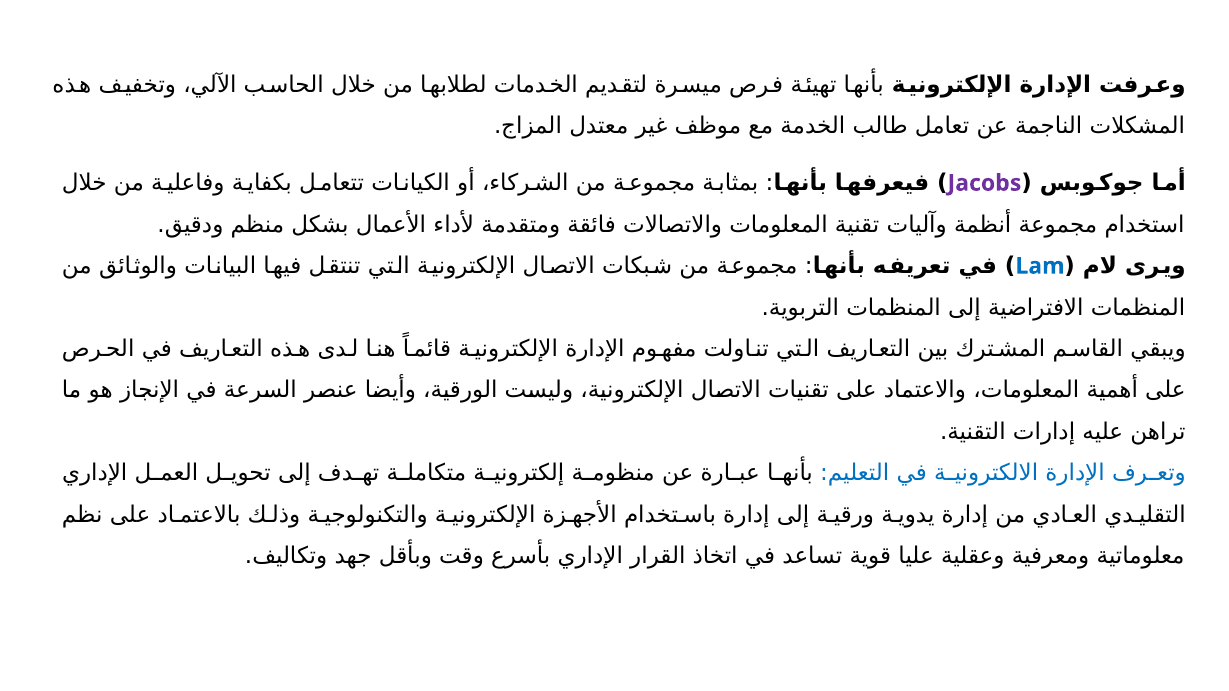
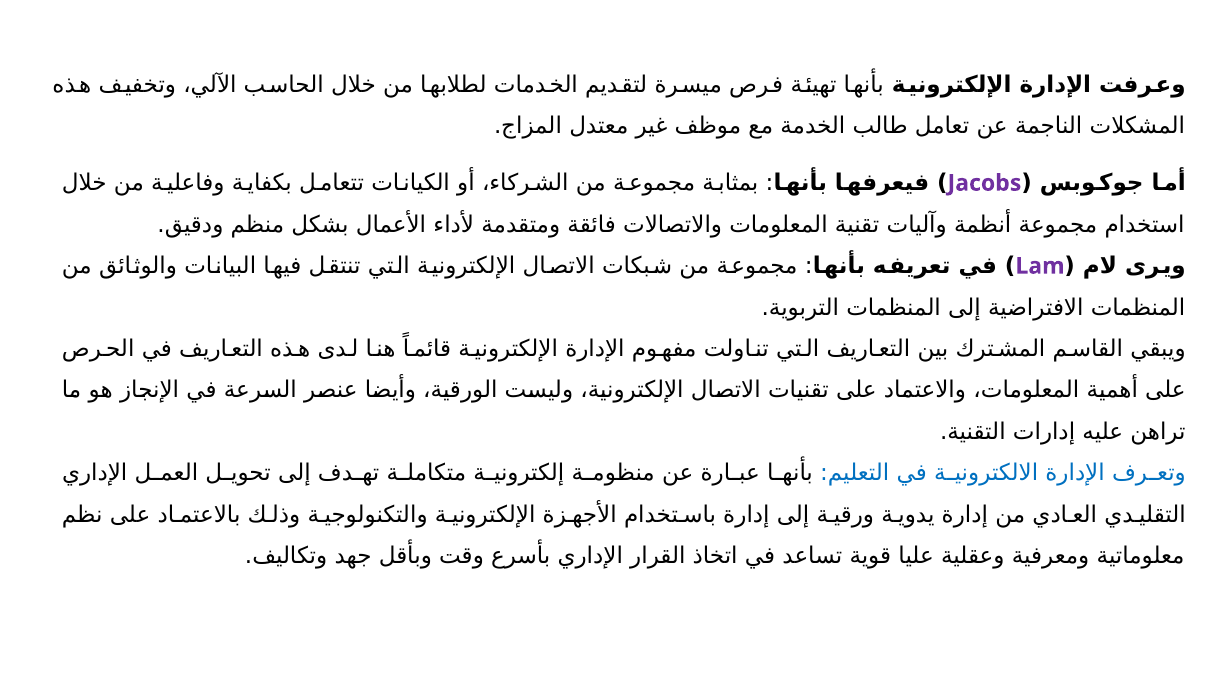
Lam colour: blue -> purple
